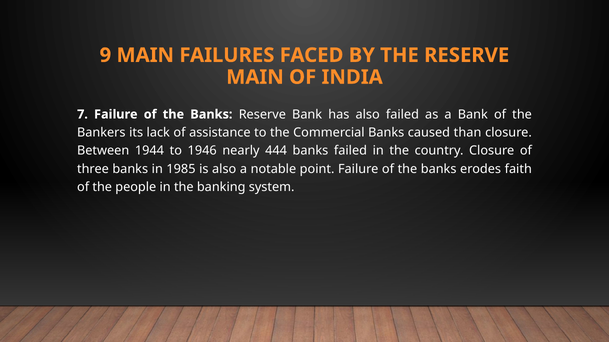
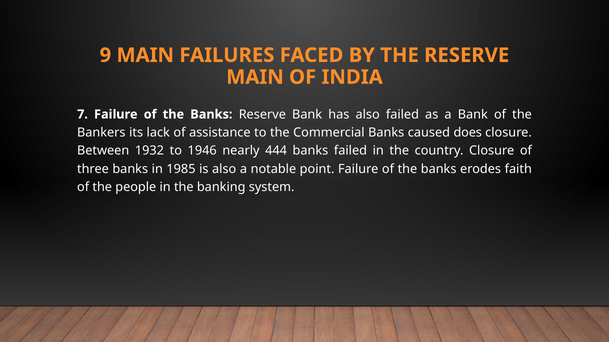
than: than -> does
1944: 1944 -> 1932
